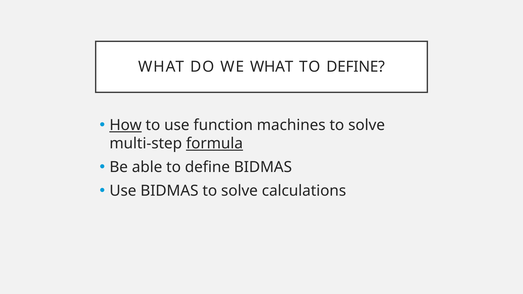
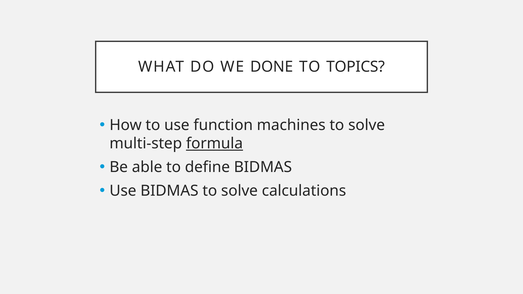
WE WHAT: WHAT -> DONE
DEFINE at (356, 67): DEFINE -> TOPICS
How underline: present -> none
